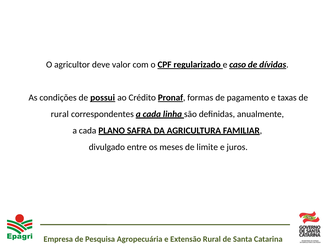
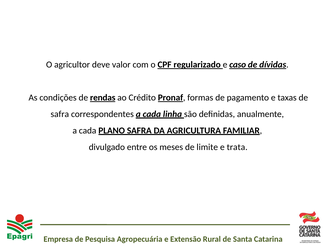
possui: possui -> rendas
rural at (60, 114): rural -> safra
juros: juros -> trata
